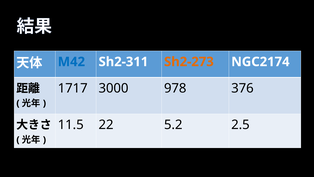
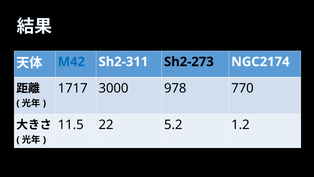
Sh2-273 colour: orange -> black
376: 376 -> 770
2.5: 2.5 -> 1.2
